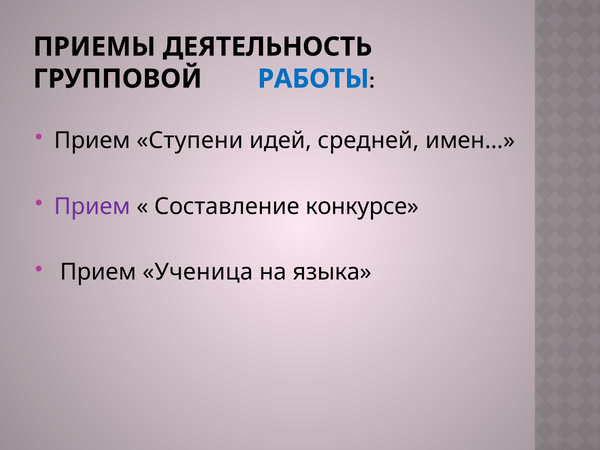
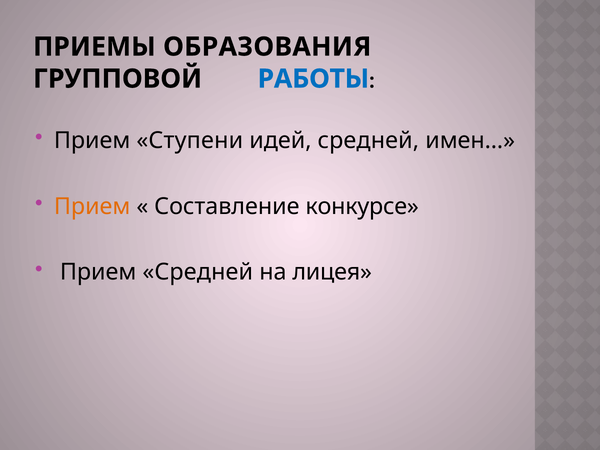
ДЕЯТЕЛЬНОСТЬ: ДЕЯТЕЛЬНОСТЬ -> ОБРАЗОВАНИЯ
Прием at (92, 206) colour: purple -> orange
Прием Ученица: Ученица -> Средней
языка: языка -> лицея
